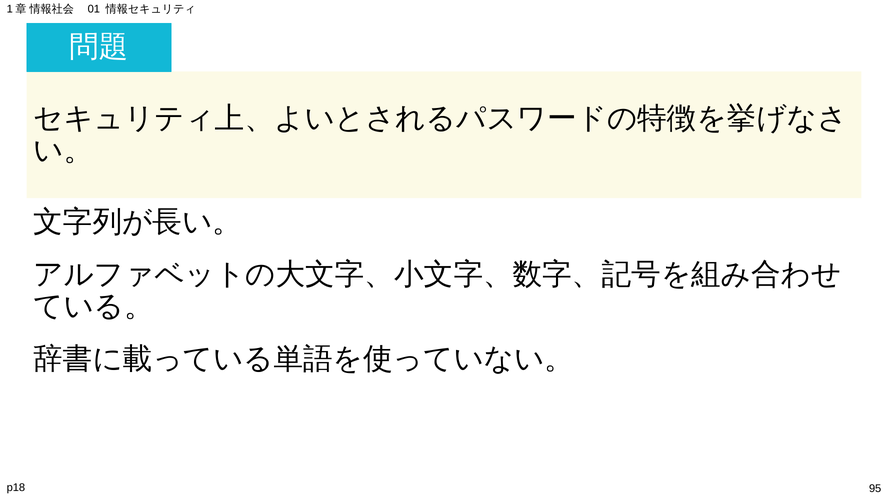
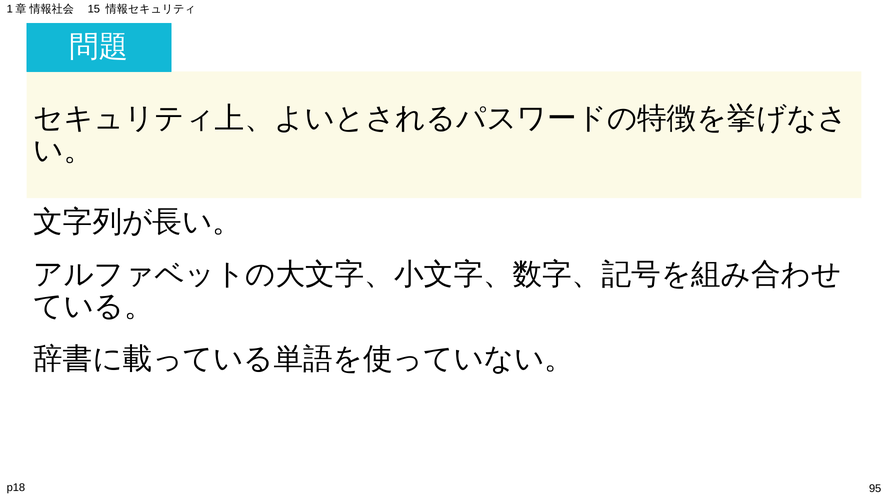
01: 01 -> 15
